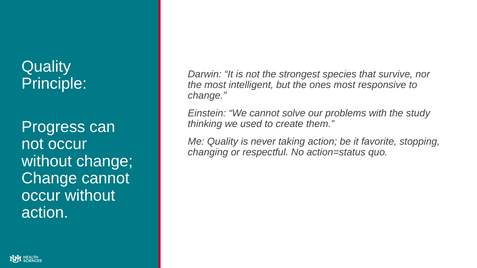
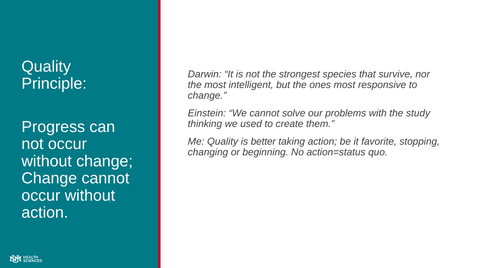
never: never -> better
respectful: respectful -> beginning
